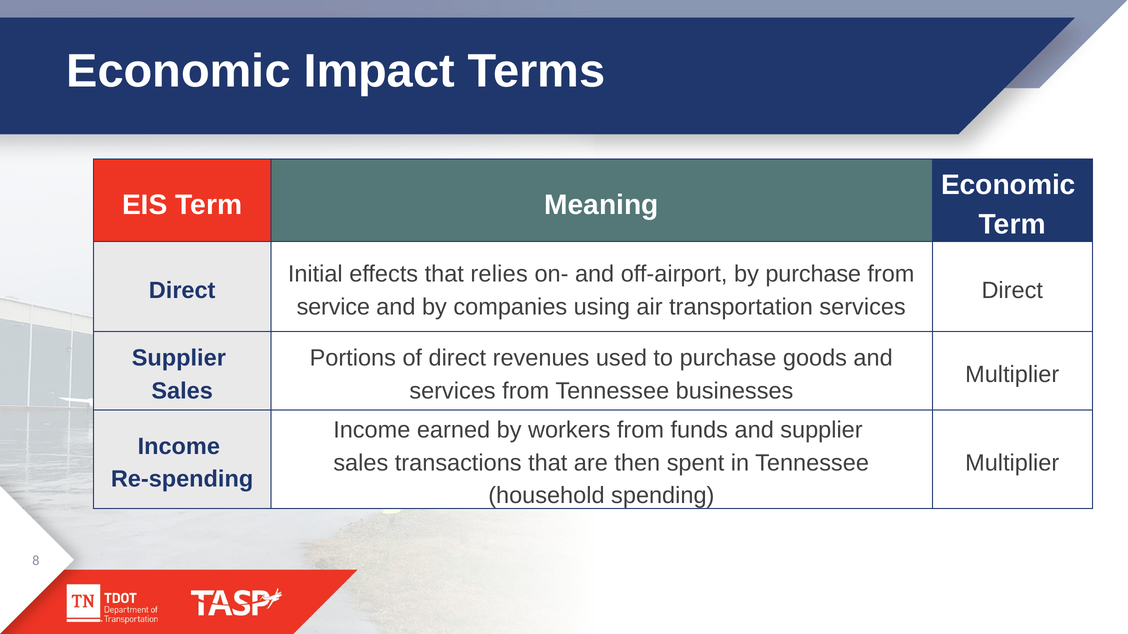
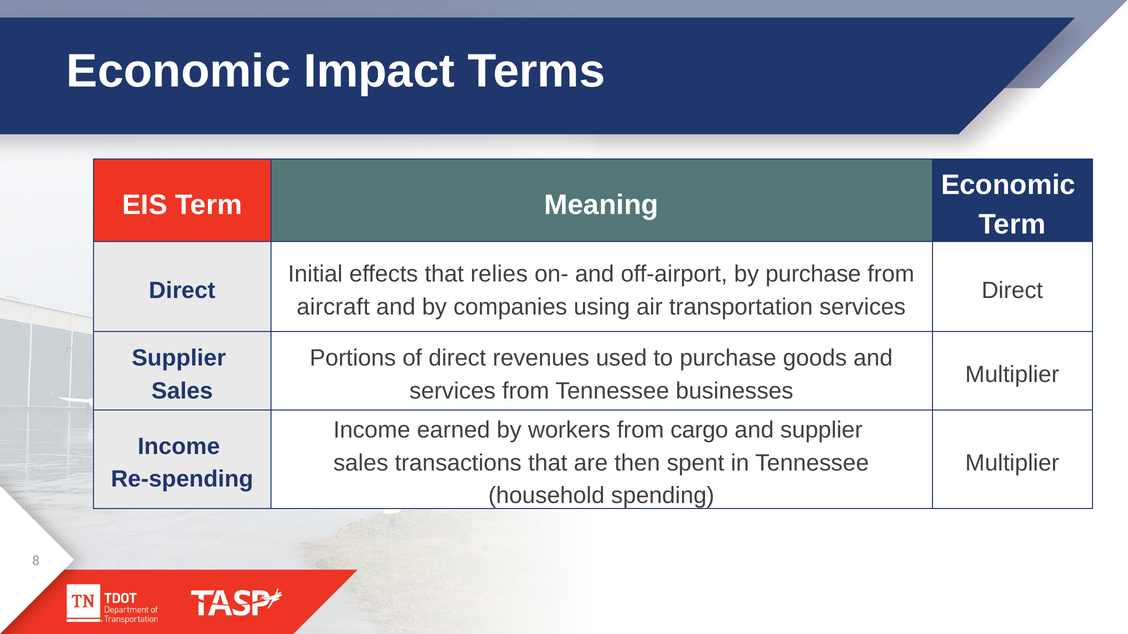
service: service -> aircraft
funds: funds -> cargo
